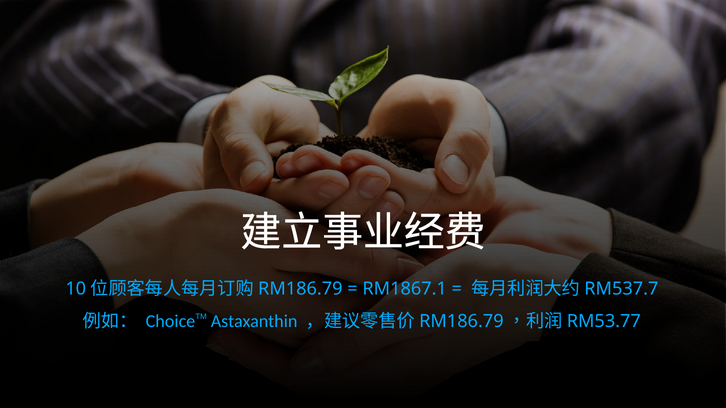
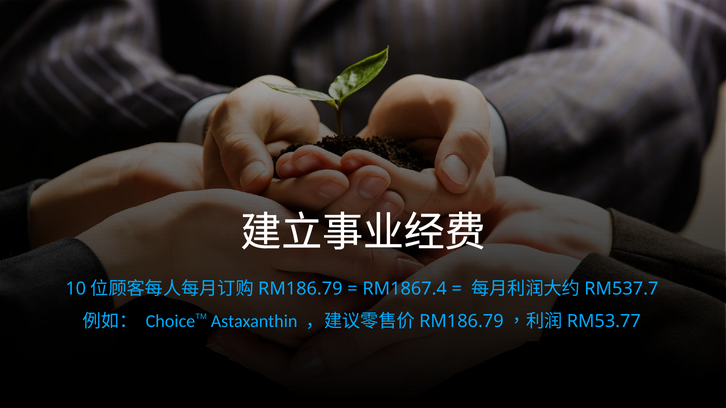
RM1867.1: RM1867.1 -> RM1867.4
